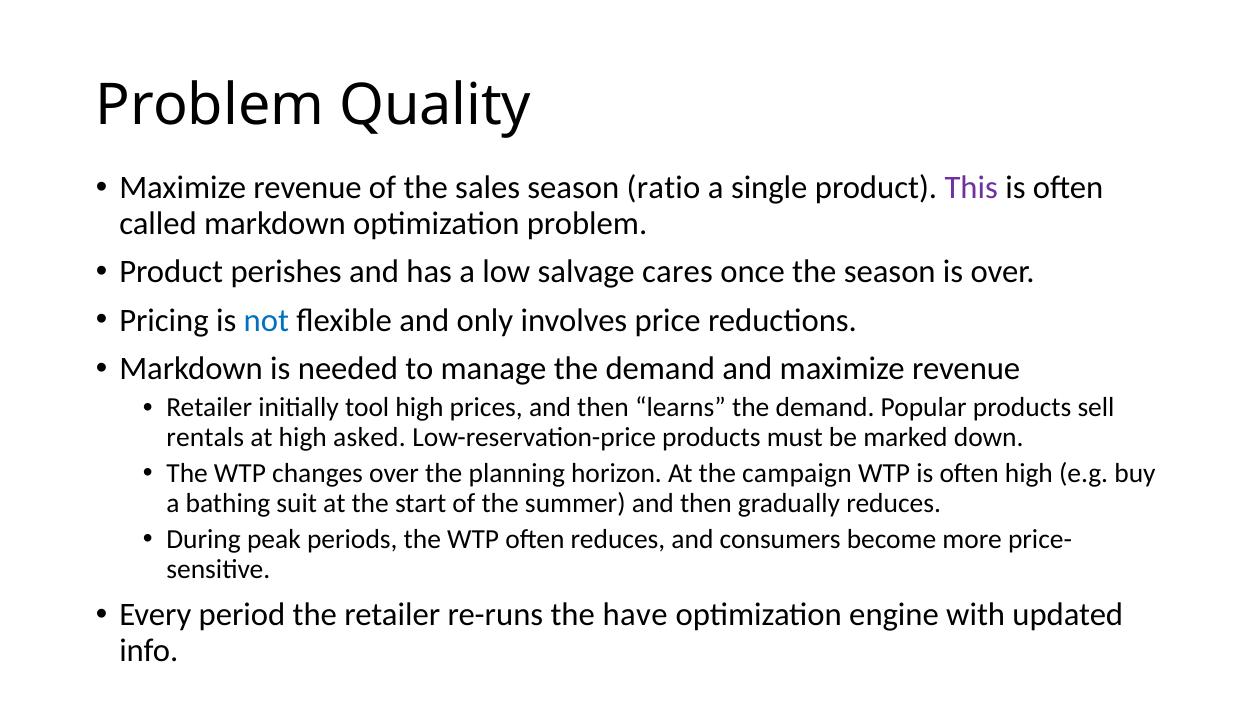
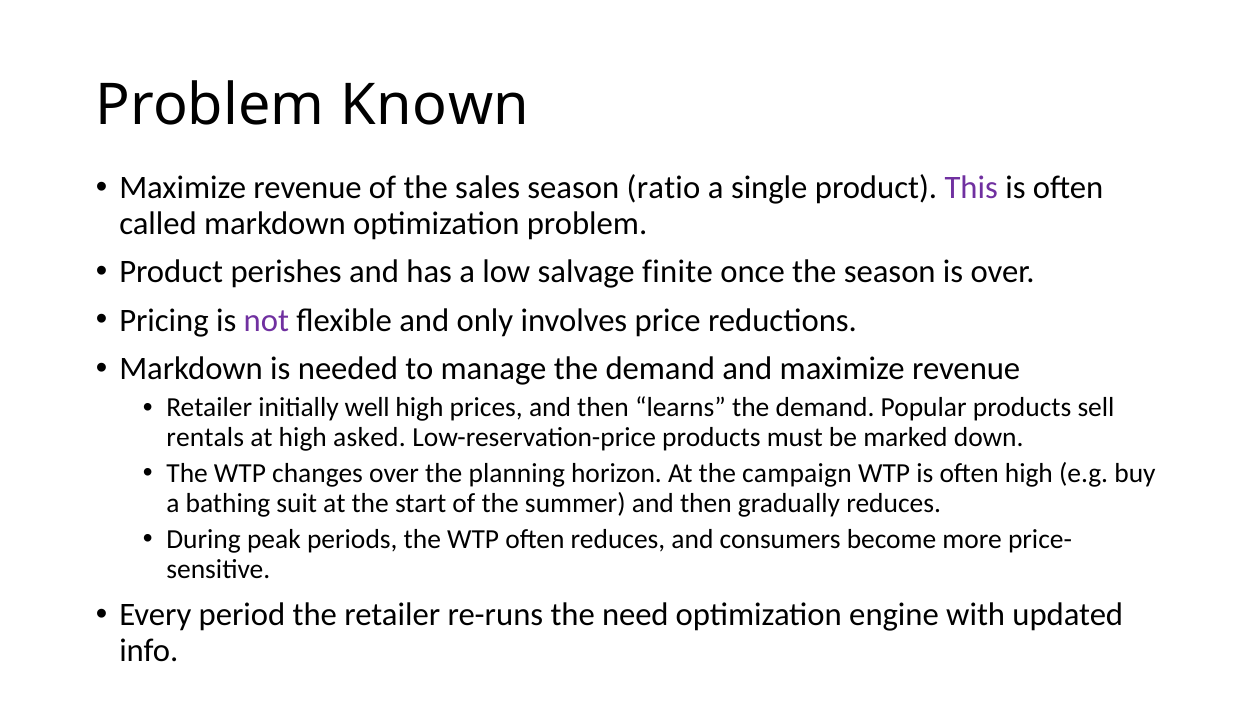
Quality: Quality -> Known
cares: cares -> finite
not colour: blue -> purple
tool: tool -> well
have: have -> need
